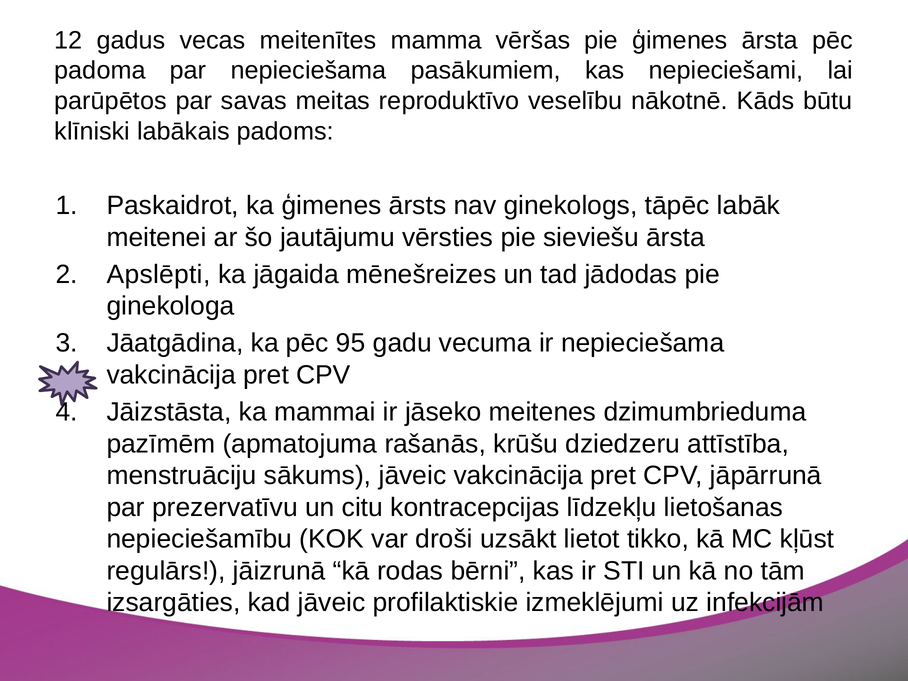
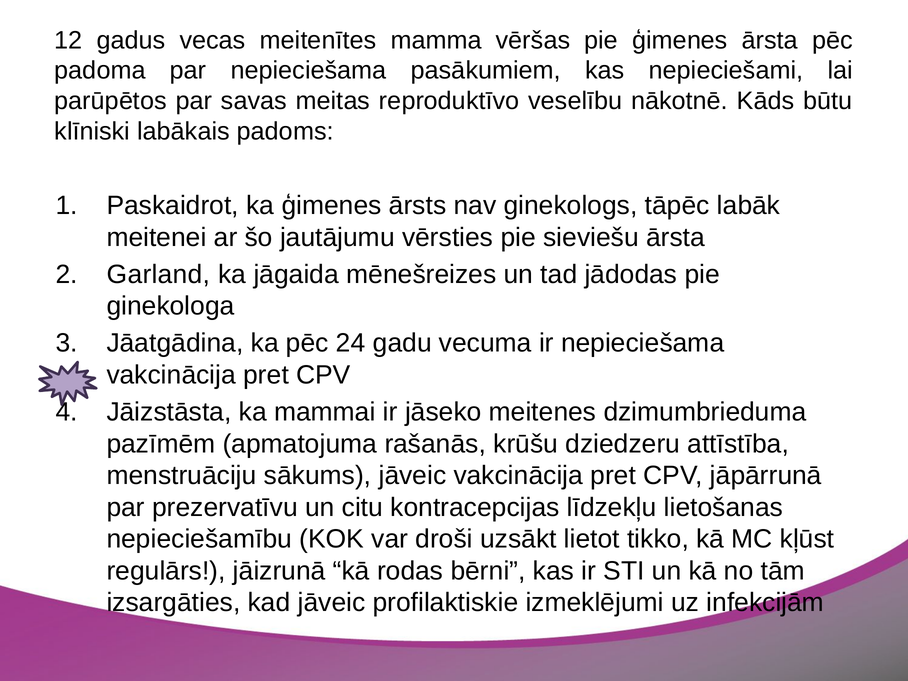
Apslēpti: Apslēpti -> Garland
95: 95 -> 24
